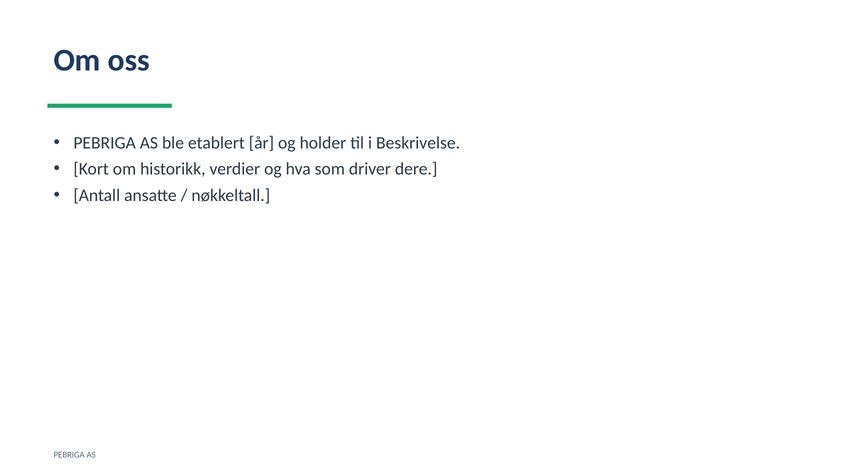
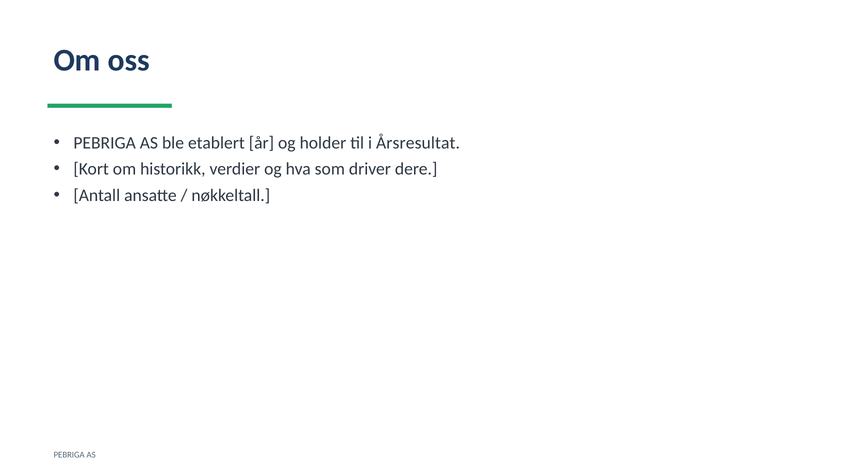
Beskrivelse: Beskrivelse -> Årsresultat
